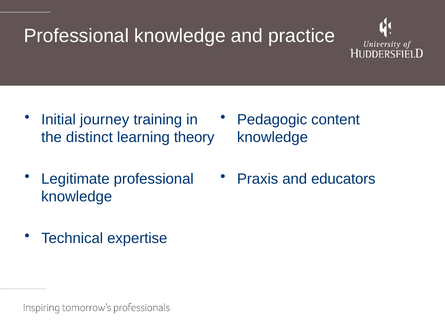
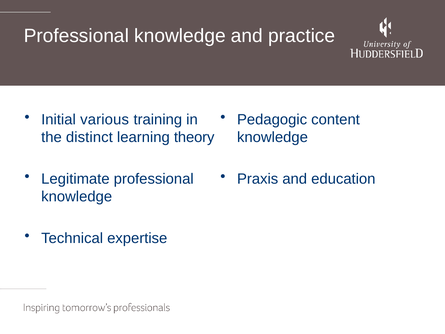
journey: journey -> various
educators: educators -> education
